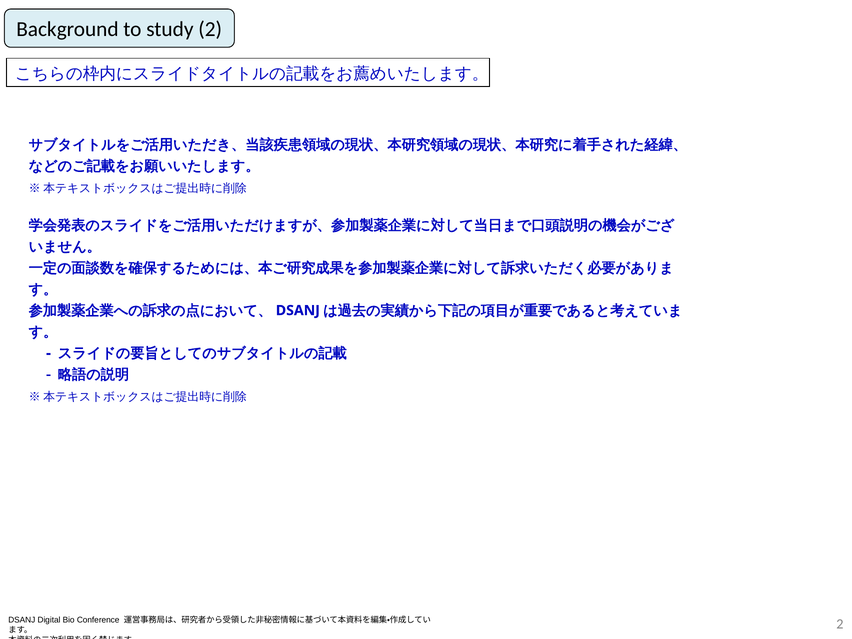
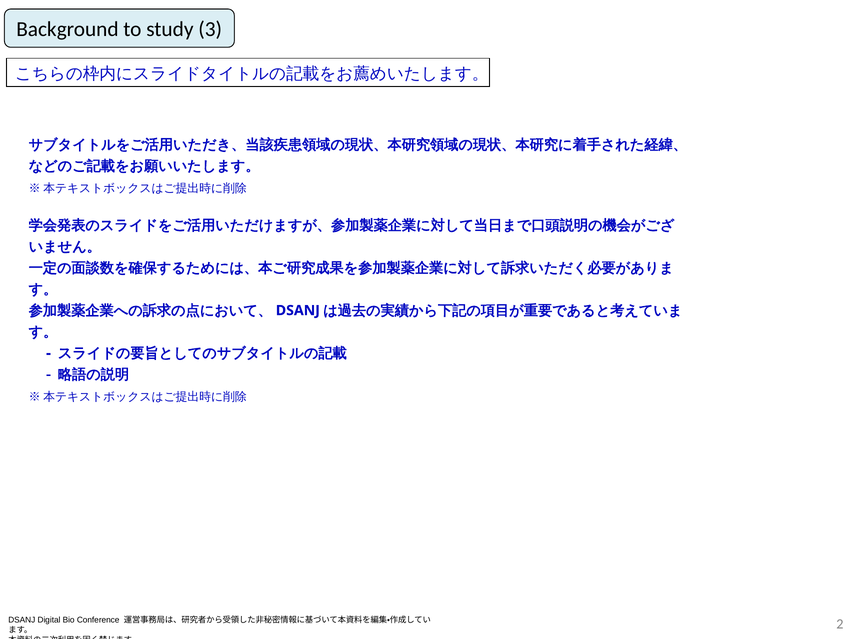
study 2: 2 -> 3
